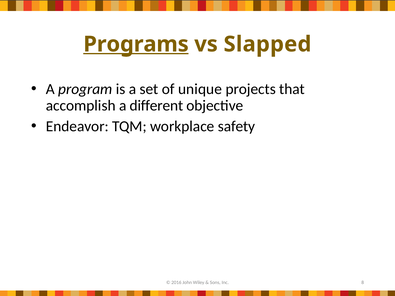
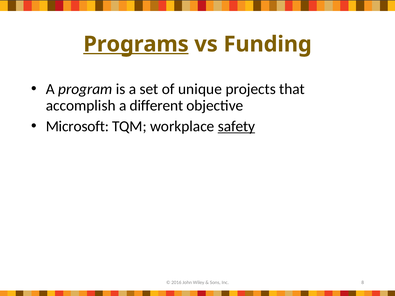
Slapped: Slapped -> Funding
Endeavor: Endeavor -> Microsoft
safety underline: none -> present
